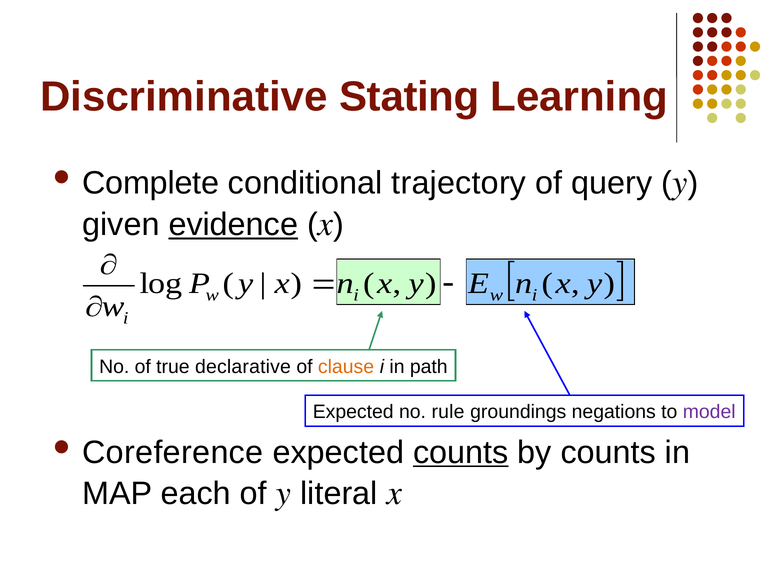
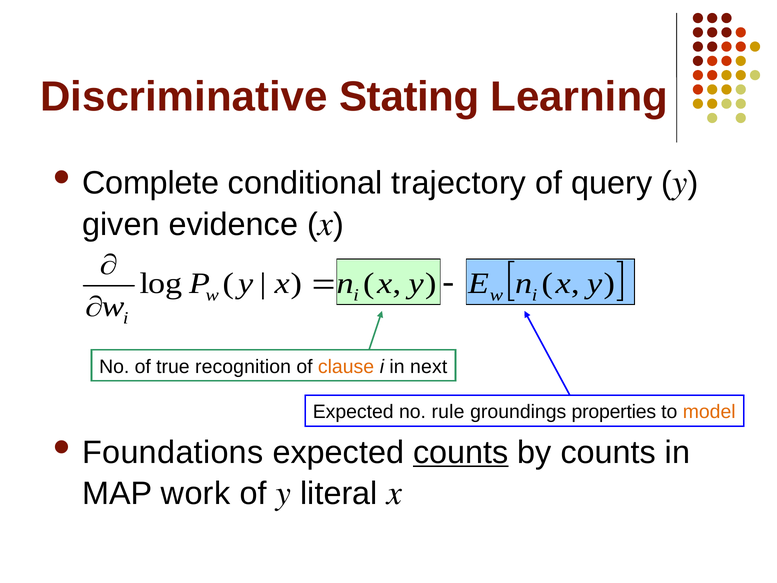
evidence underline: present -> none
declarative: declarative -> recognition
path: path -> next
negations: negations -> properties
model colour: purple -> orange
Coreference: Coreference -> Foundations
each: each -> work
